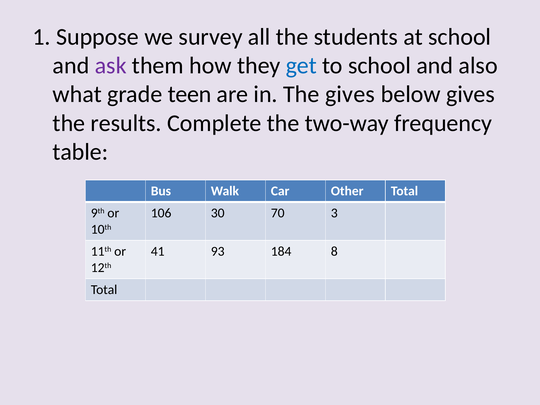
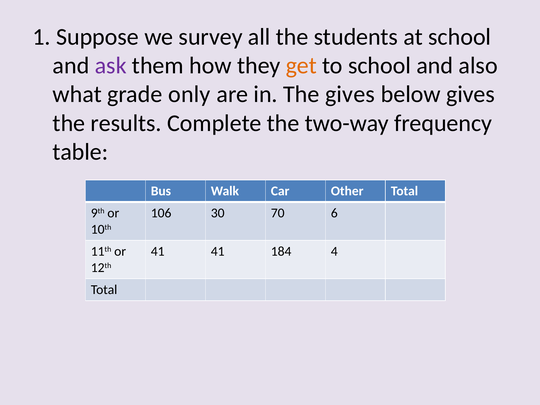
get colour: blue -> orange
teen: teen -> only
3: 3 -> 6
41 93: 93 -> 41
8: 8 -> 4
